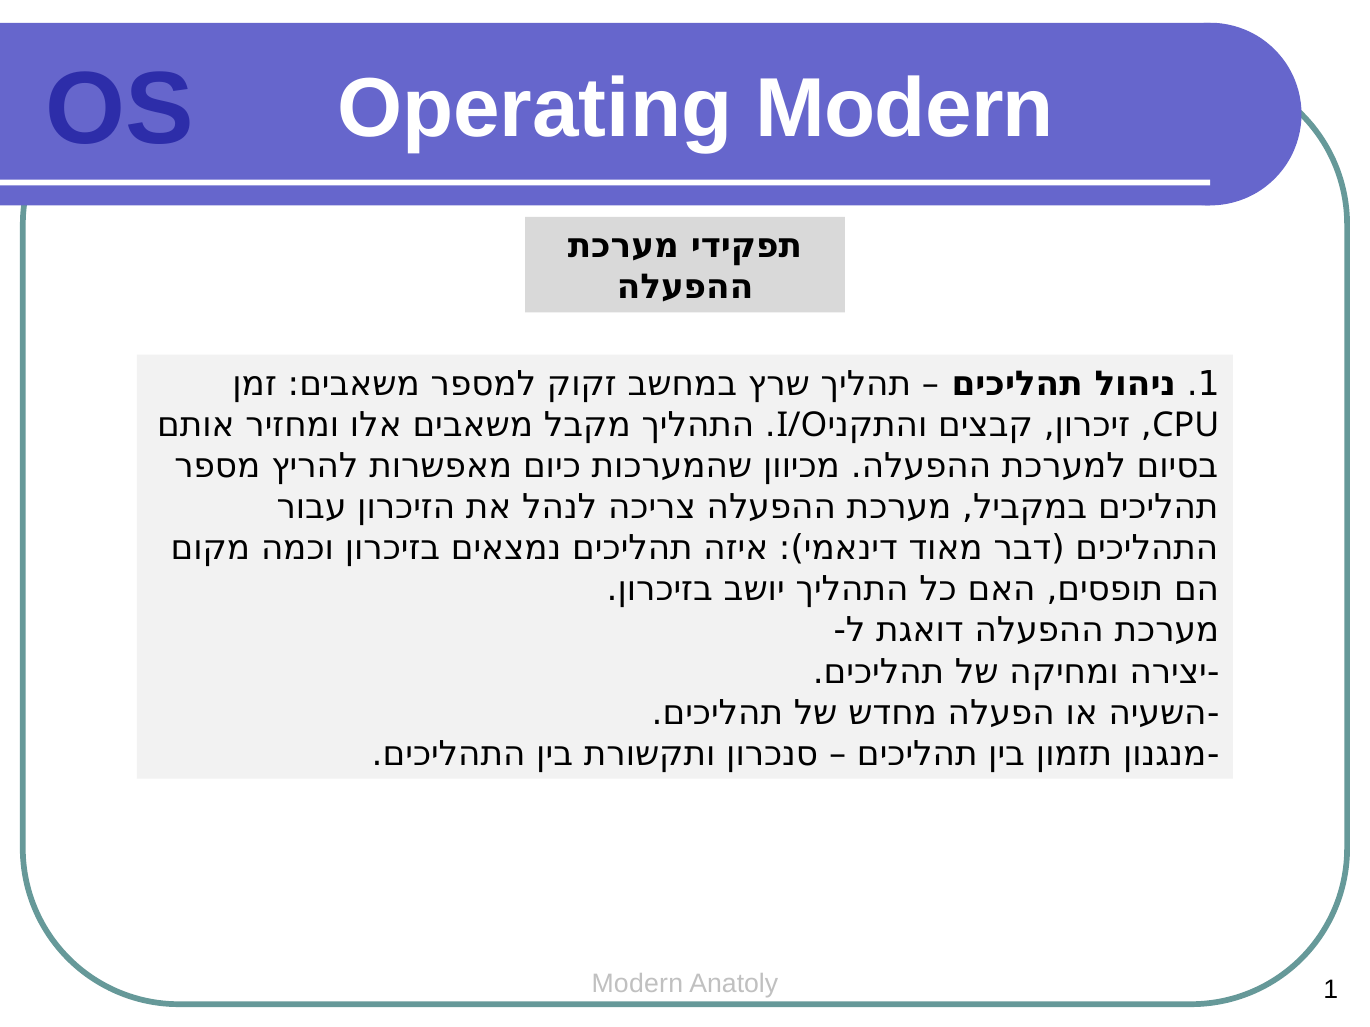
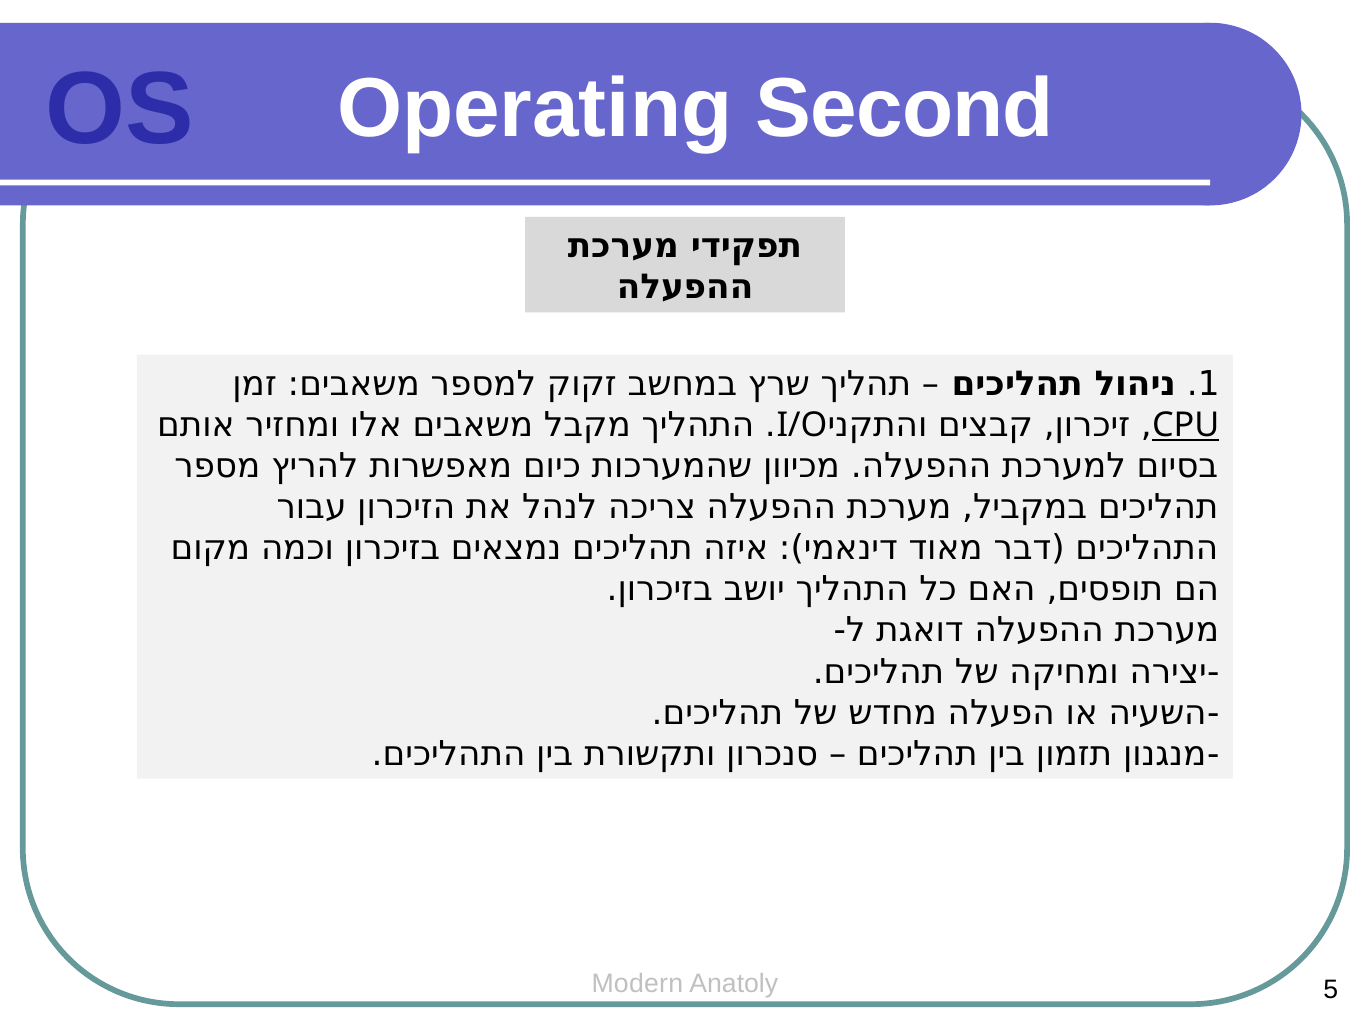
Operating Modern: Modern -> Second
CPU underline: none -> present
Anatoly 1: 1 -> 5
